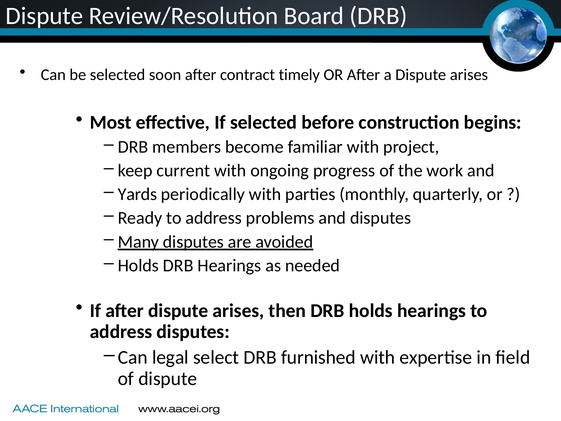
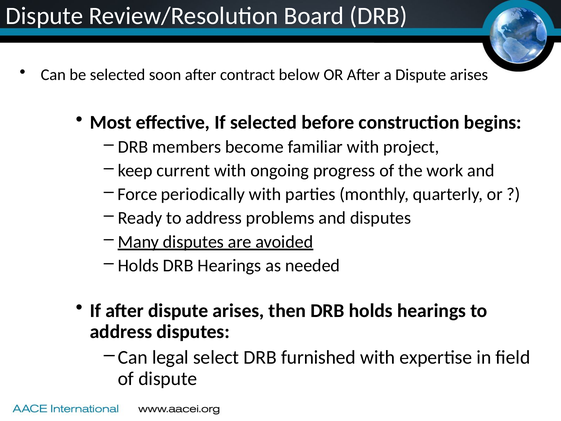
timely: timely -> below
Yards: Yards -> Force
